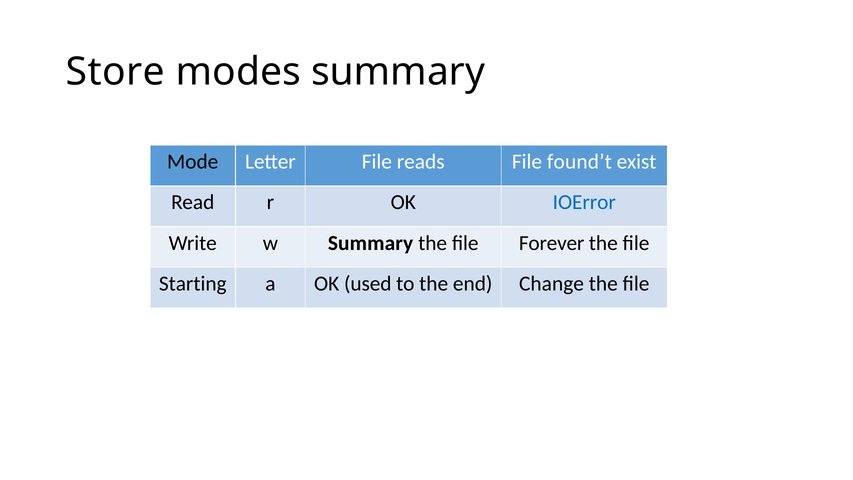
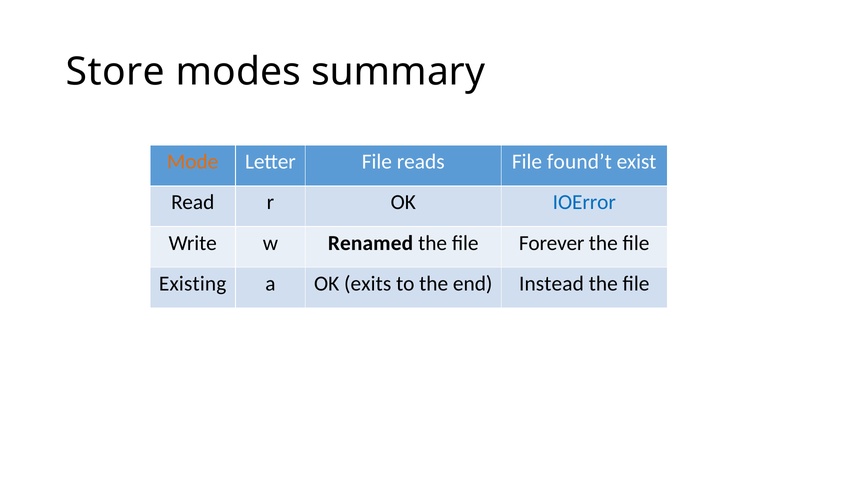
Mode colour: black -> orange
w Summary: Summary -> Renamed
Starting: Starting -> Existing
used: used -> exits
Change: Change -> Instead
